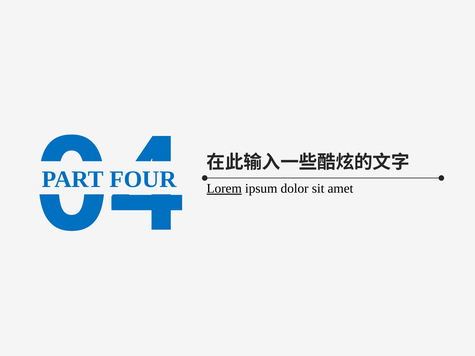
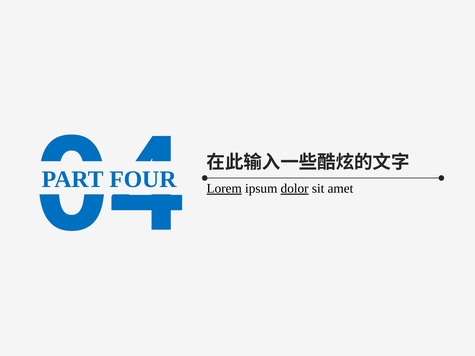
dolor underline: none -> present
